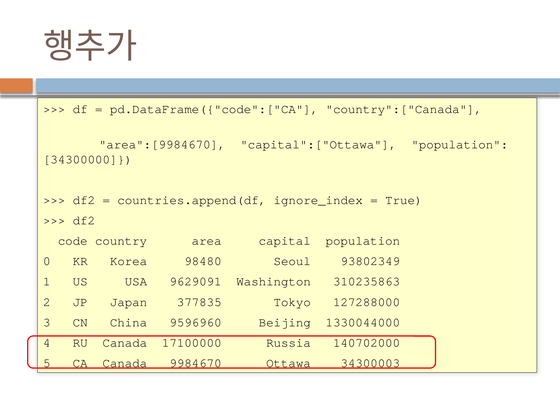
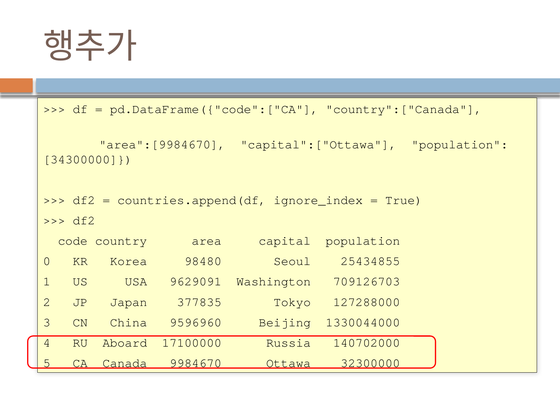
93802349: 93802349 -> 25434855
310235863: 310235863 -> 709126703
RU Canada: Canada -> Aboard
34300003: 34300003 -> 32300000
